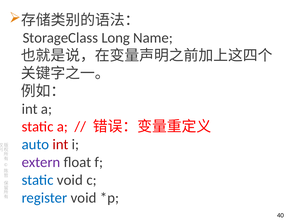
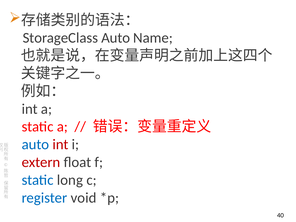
StorageClass Long: Long -> Auto
extern colour: purple -> red
static void: void -> long
